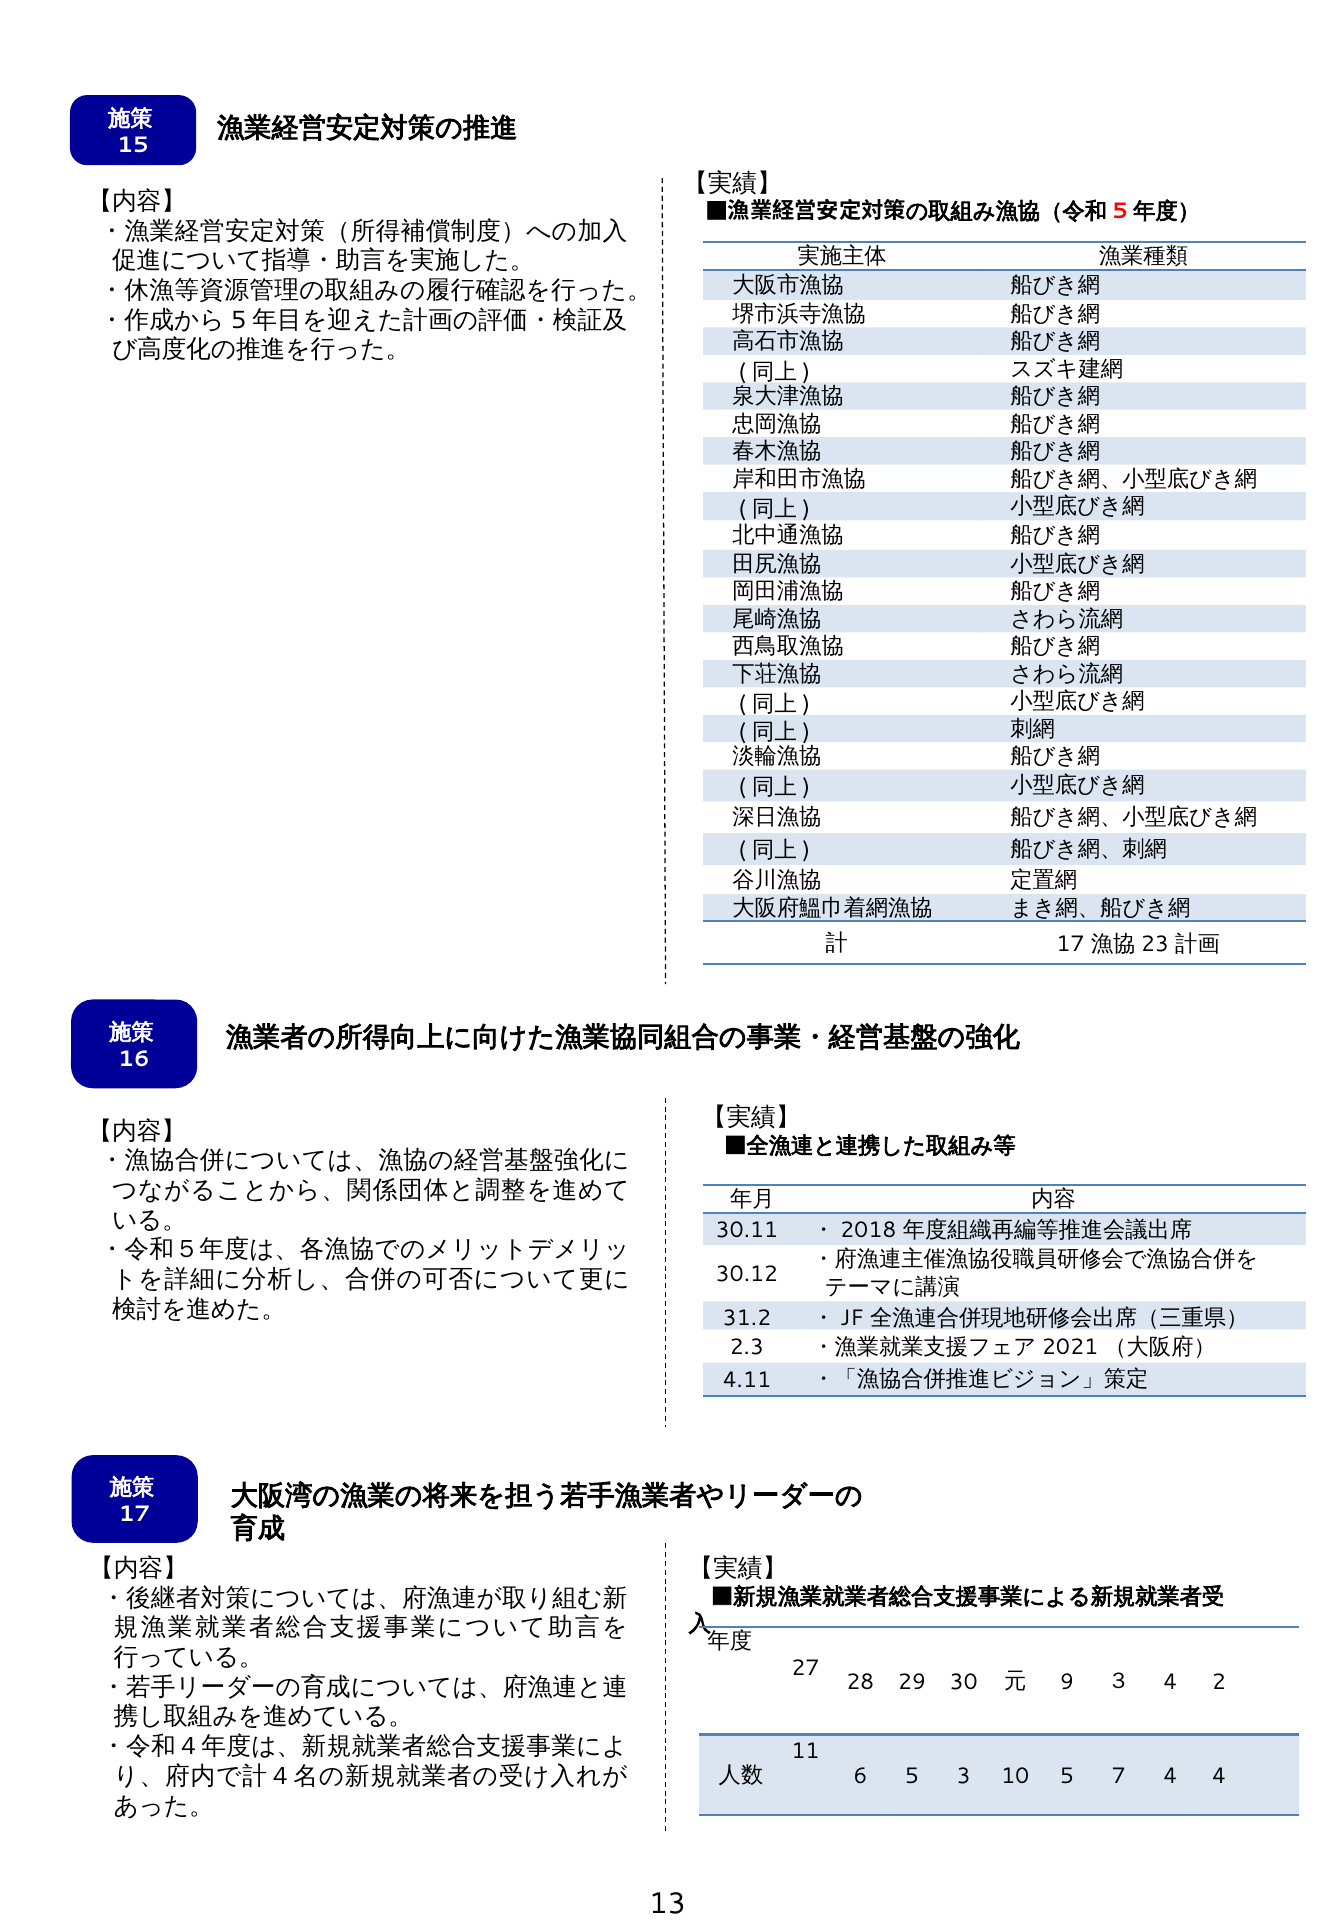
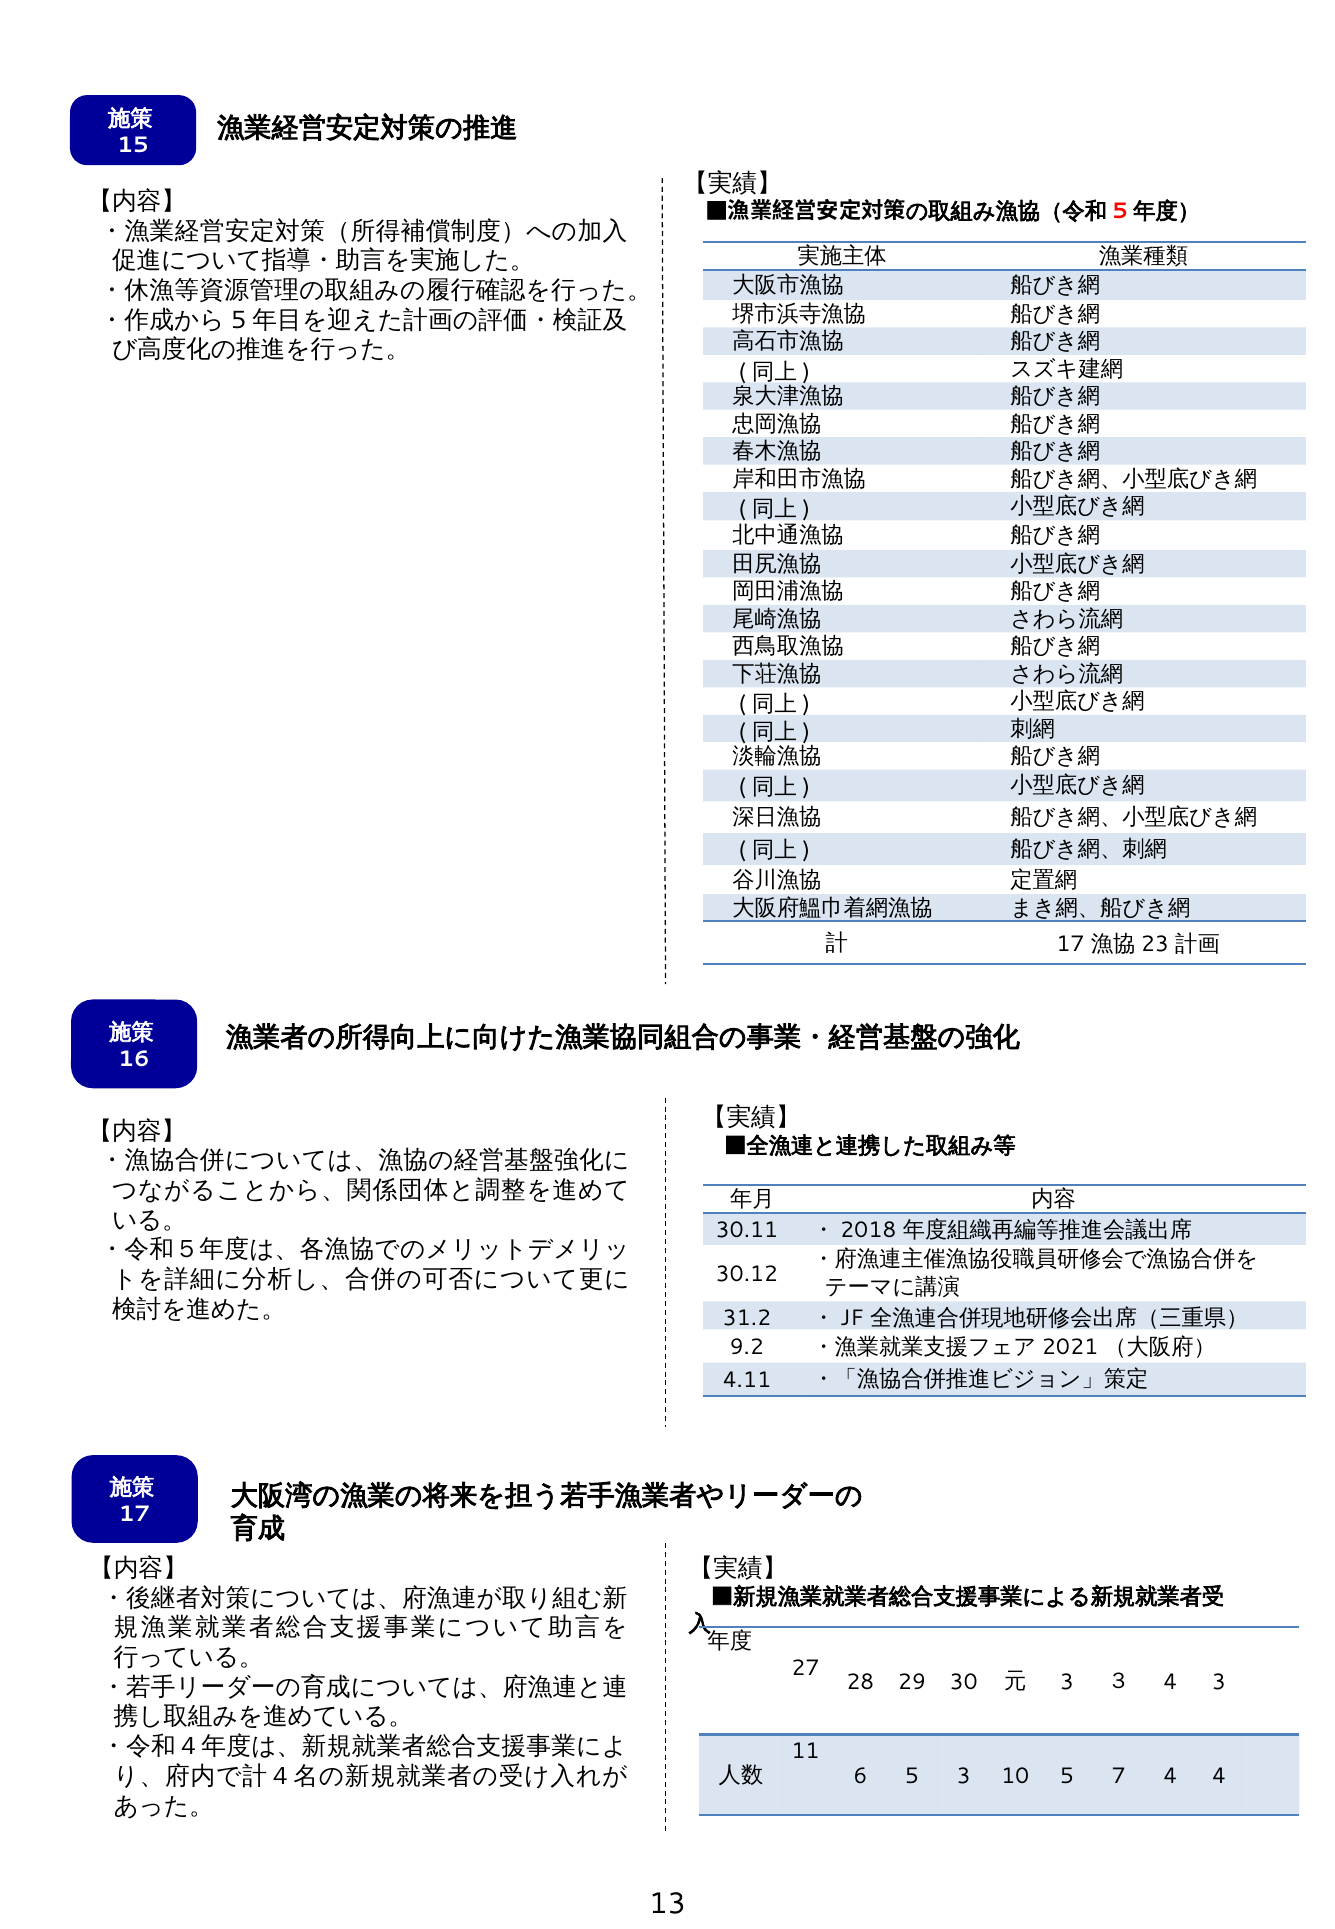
2.3: 2.3 -> 9.2
9 at (1067, 1682): 9 -> 3
4 2: 2 -> 3
